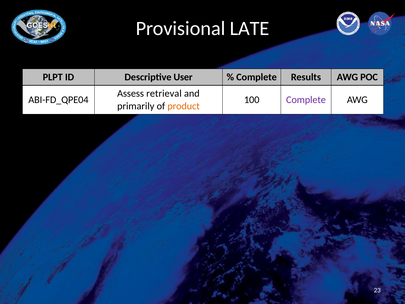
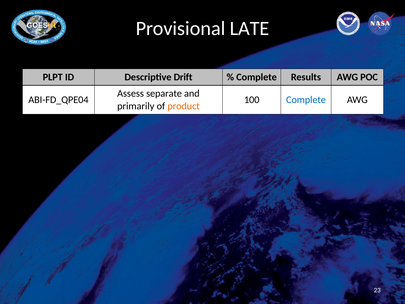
User: User -> Drift
retrieval: retrieval -> separate
Complete at (306, 100) colour: purple -> blue
